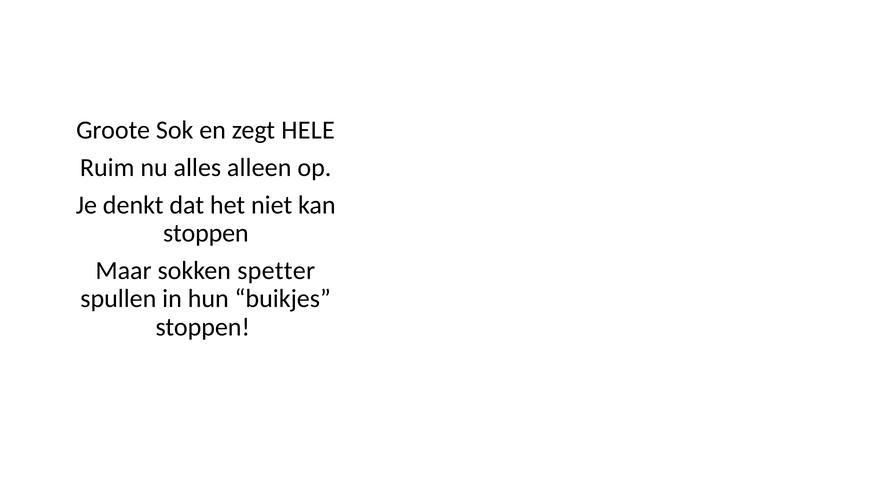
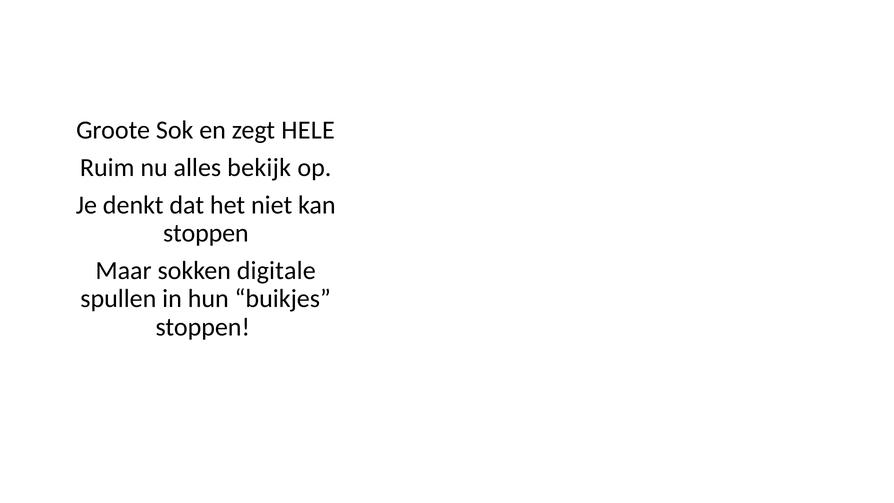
alleen: alleen -> bekijk
spetter: spetter -> digitale
